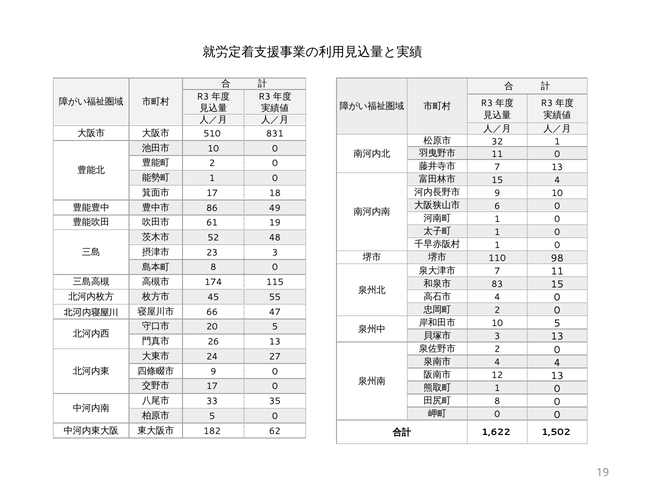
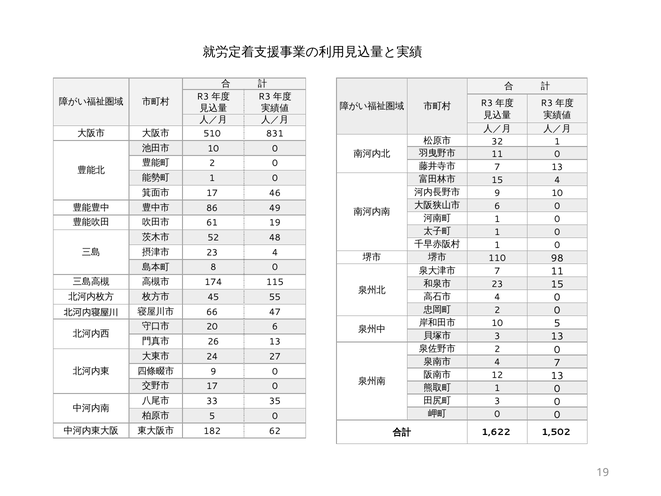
18: 18 -> 46
23 3: 3 -> 4
83 at (497, 284): 83 -> 23
20 5: 5 -> 6
4 4: 4 -> 7
8 at (497, 401): 8 -> 3
